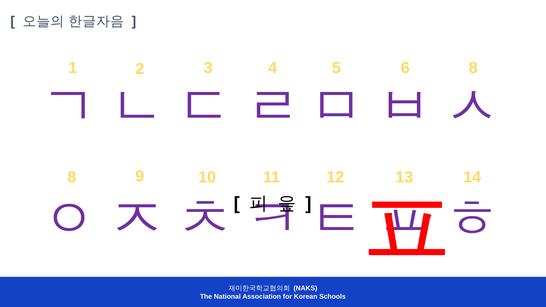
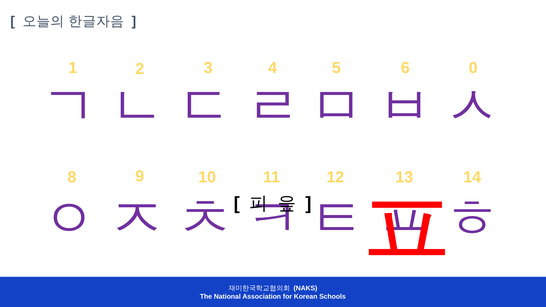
6 8: 8 -> 0
